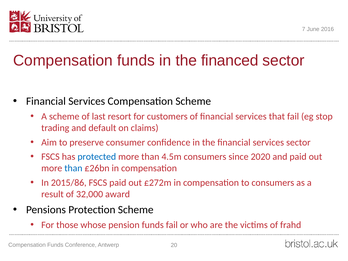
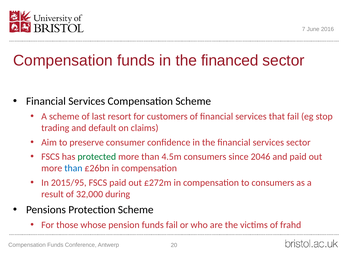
protected colour: blue -> green
2020: 2020 -> 2046
2015/86: 2015/86 -> 2015/95
award: award -> during
